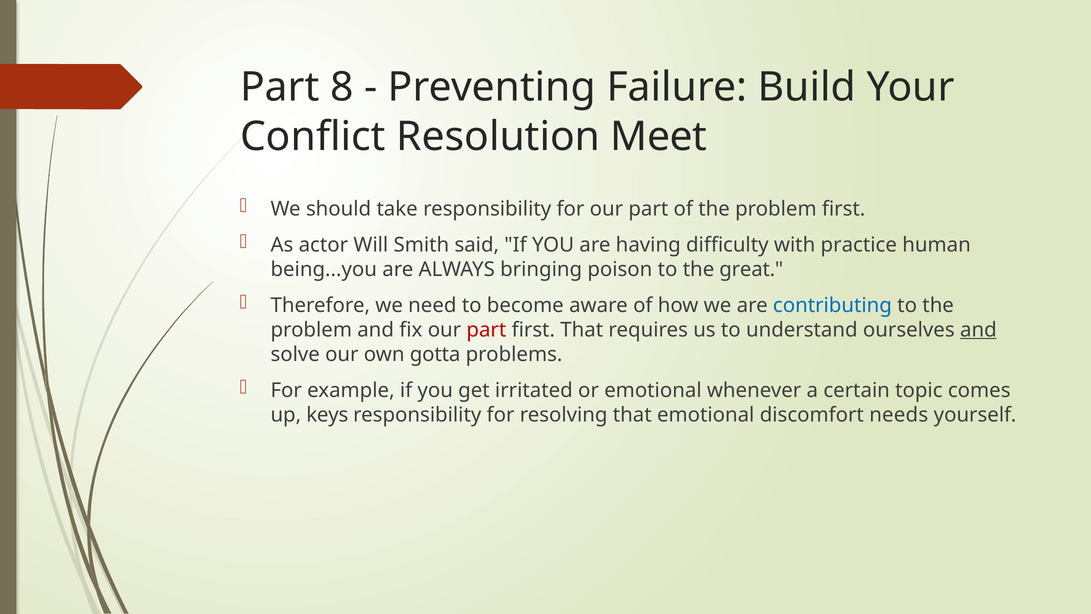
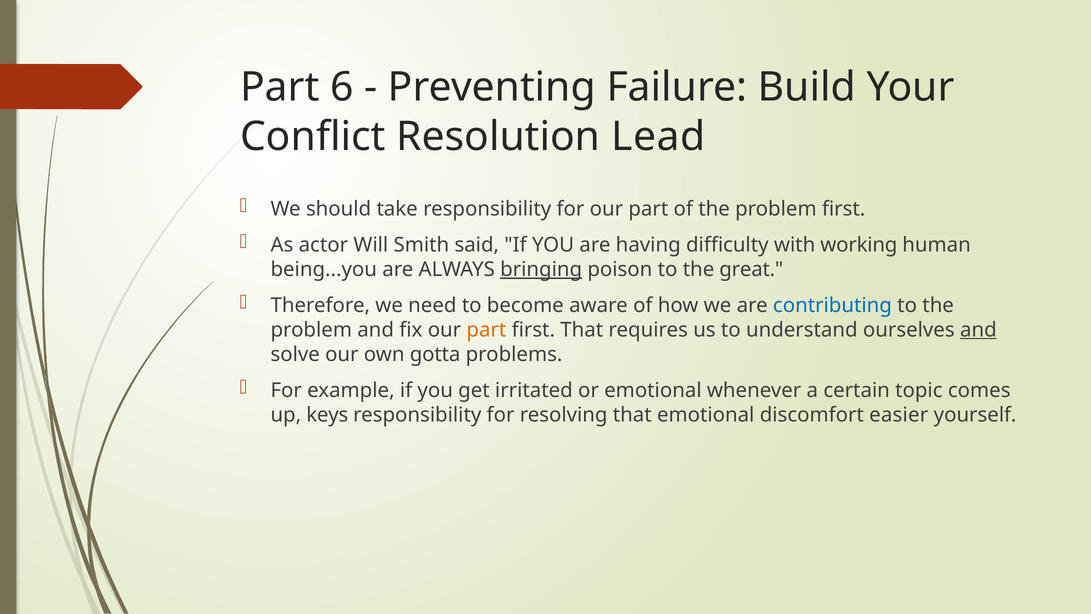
8: 8 -> 6
Meet: Meet -> Lead
practice: practice -> working
bringing underline: none -> present
part at (486, 330) colour: red -> orange
needs: needs -> easier
